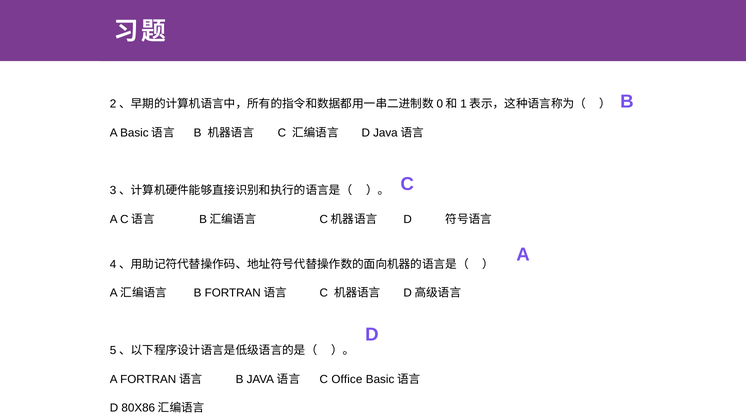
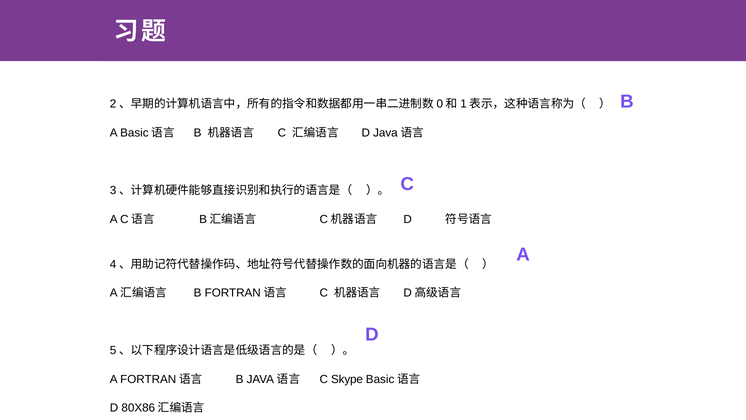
Office: Office -> Skype
